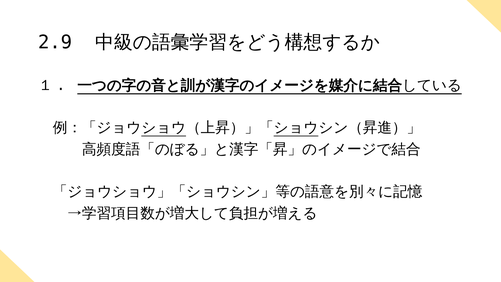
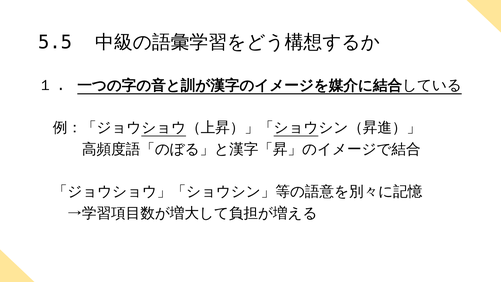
2.9: 2.9 -> 5.5
